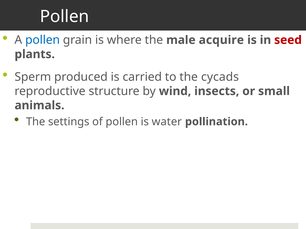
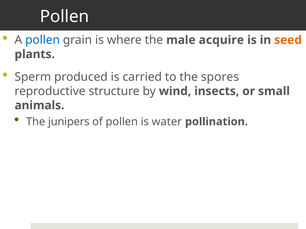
seed colour: red -> orange
cycads: cycads -> spores
settings: settings -> junipers
